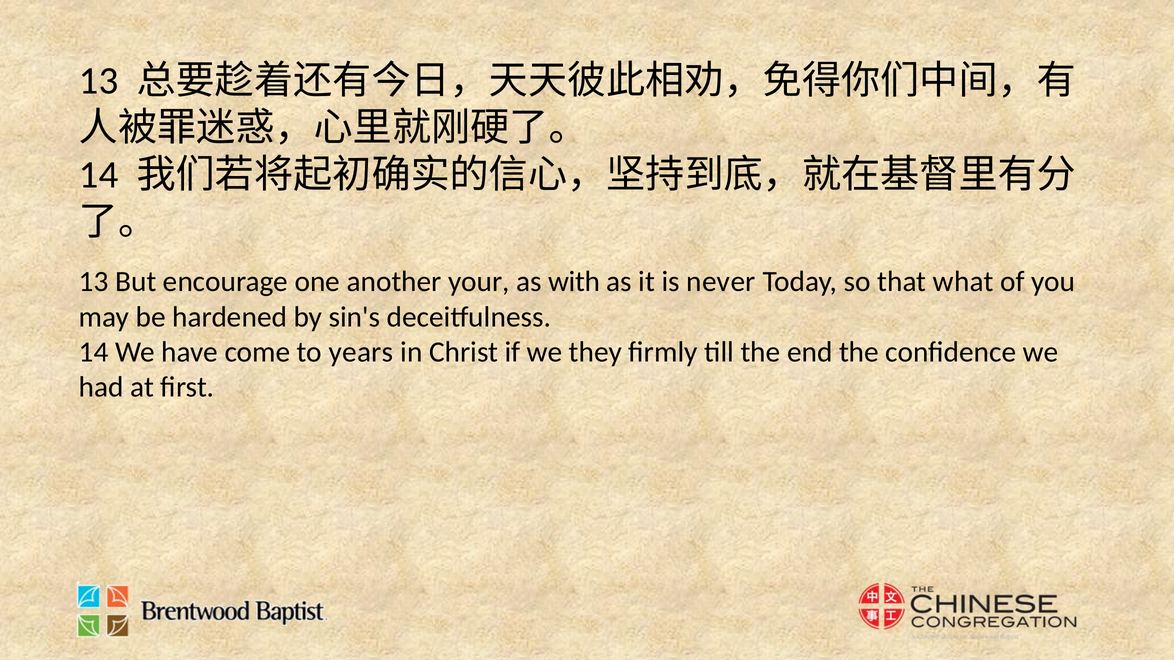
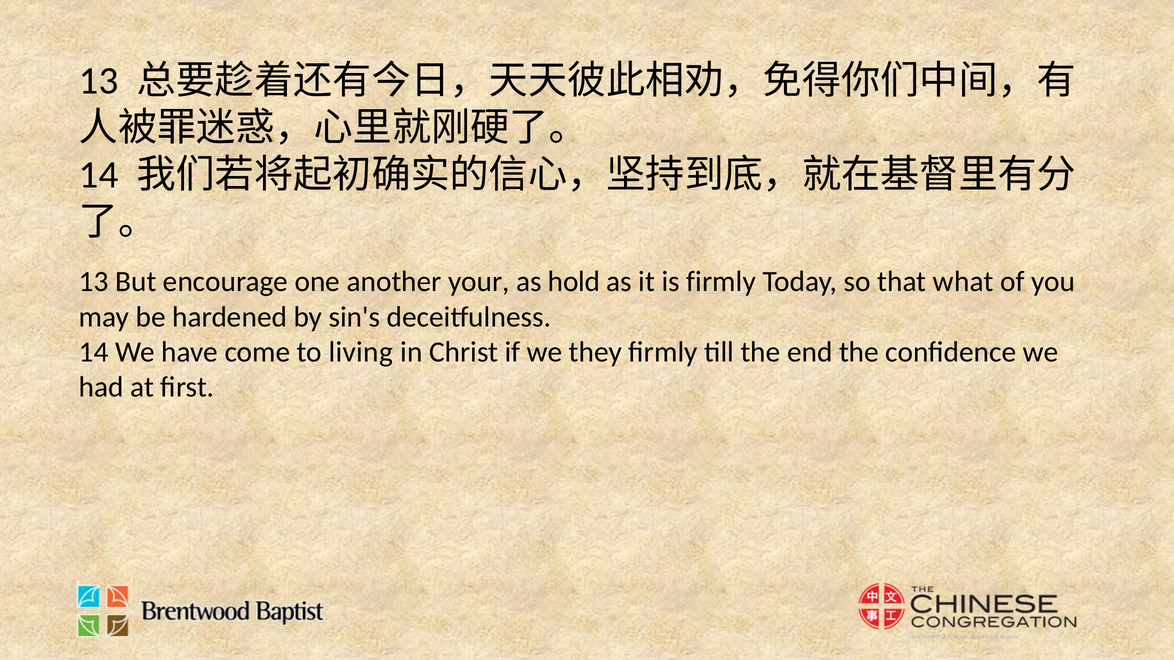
with: with -> hold
is never: never -> firmly
years: years -> living
